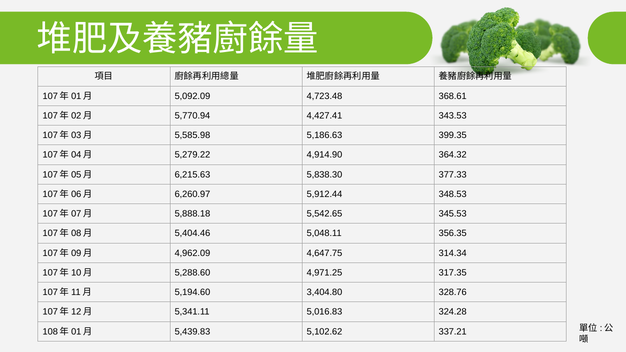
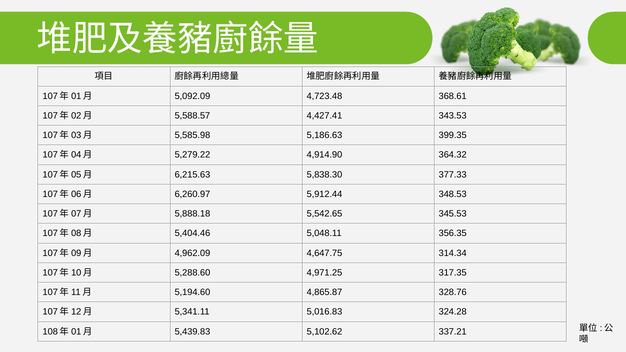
5,770.94: 5,770.94 -> 5,588.57
3,404.80: 3,404.80 -> 4,865.87
